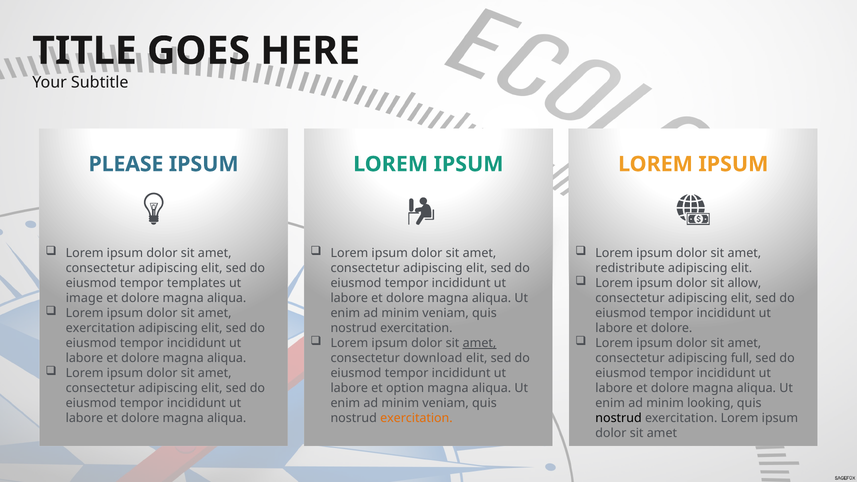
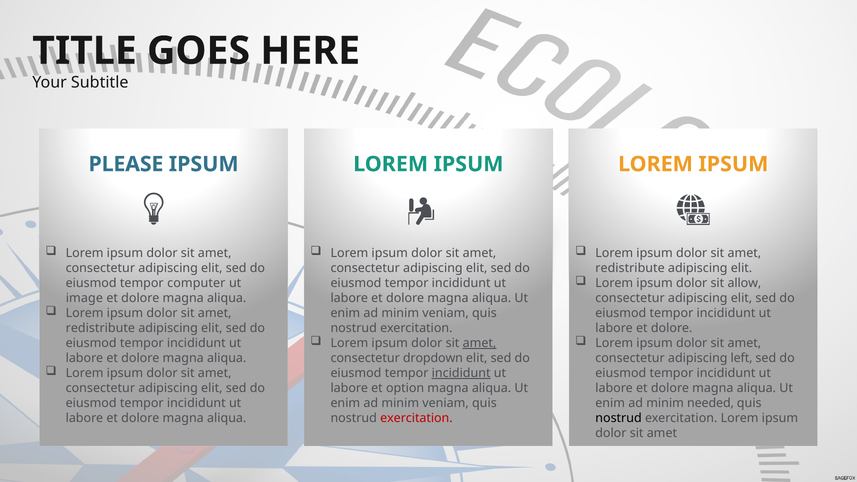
templates: templates -> computer
exercitation at (100, 328): exercitation -> redistribute
download: download -> dropdown
full: full -> left
incididunt at (461, 373) underline: none -> present
looking: looking -> needed
exercitation at (416, 418) colour: orange -> red
